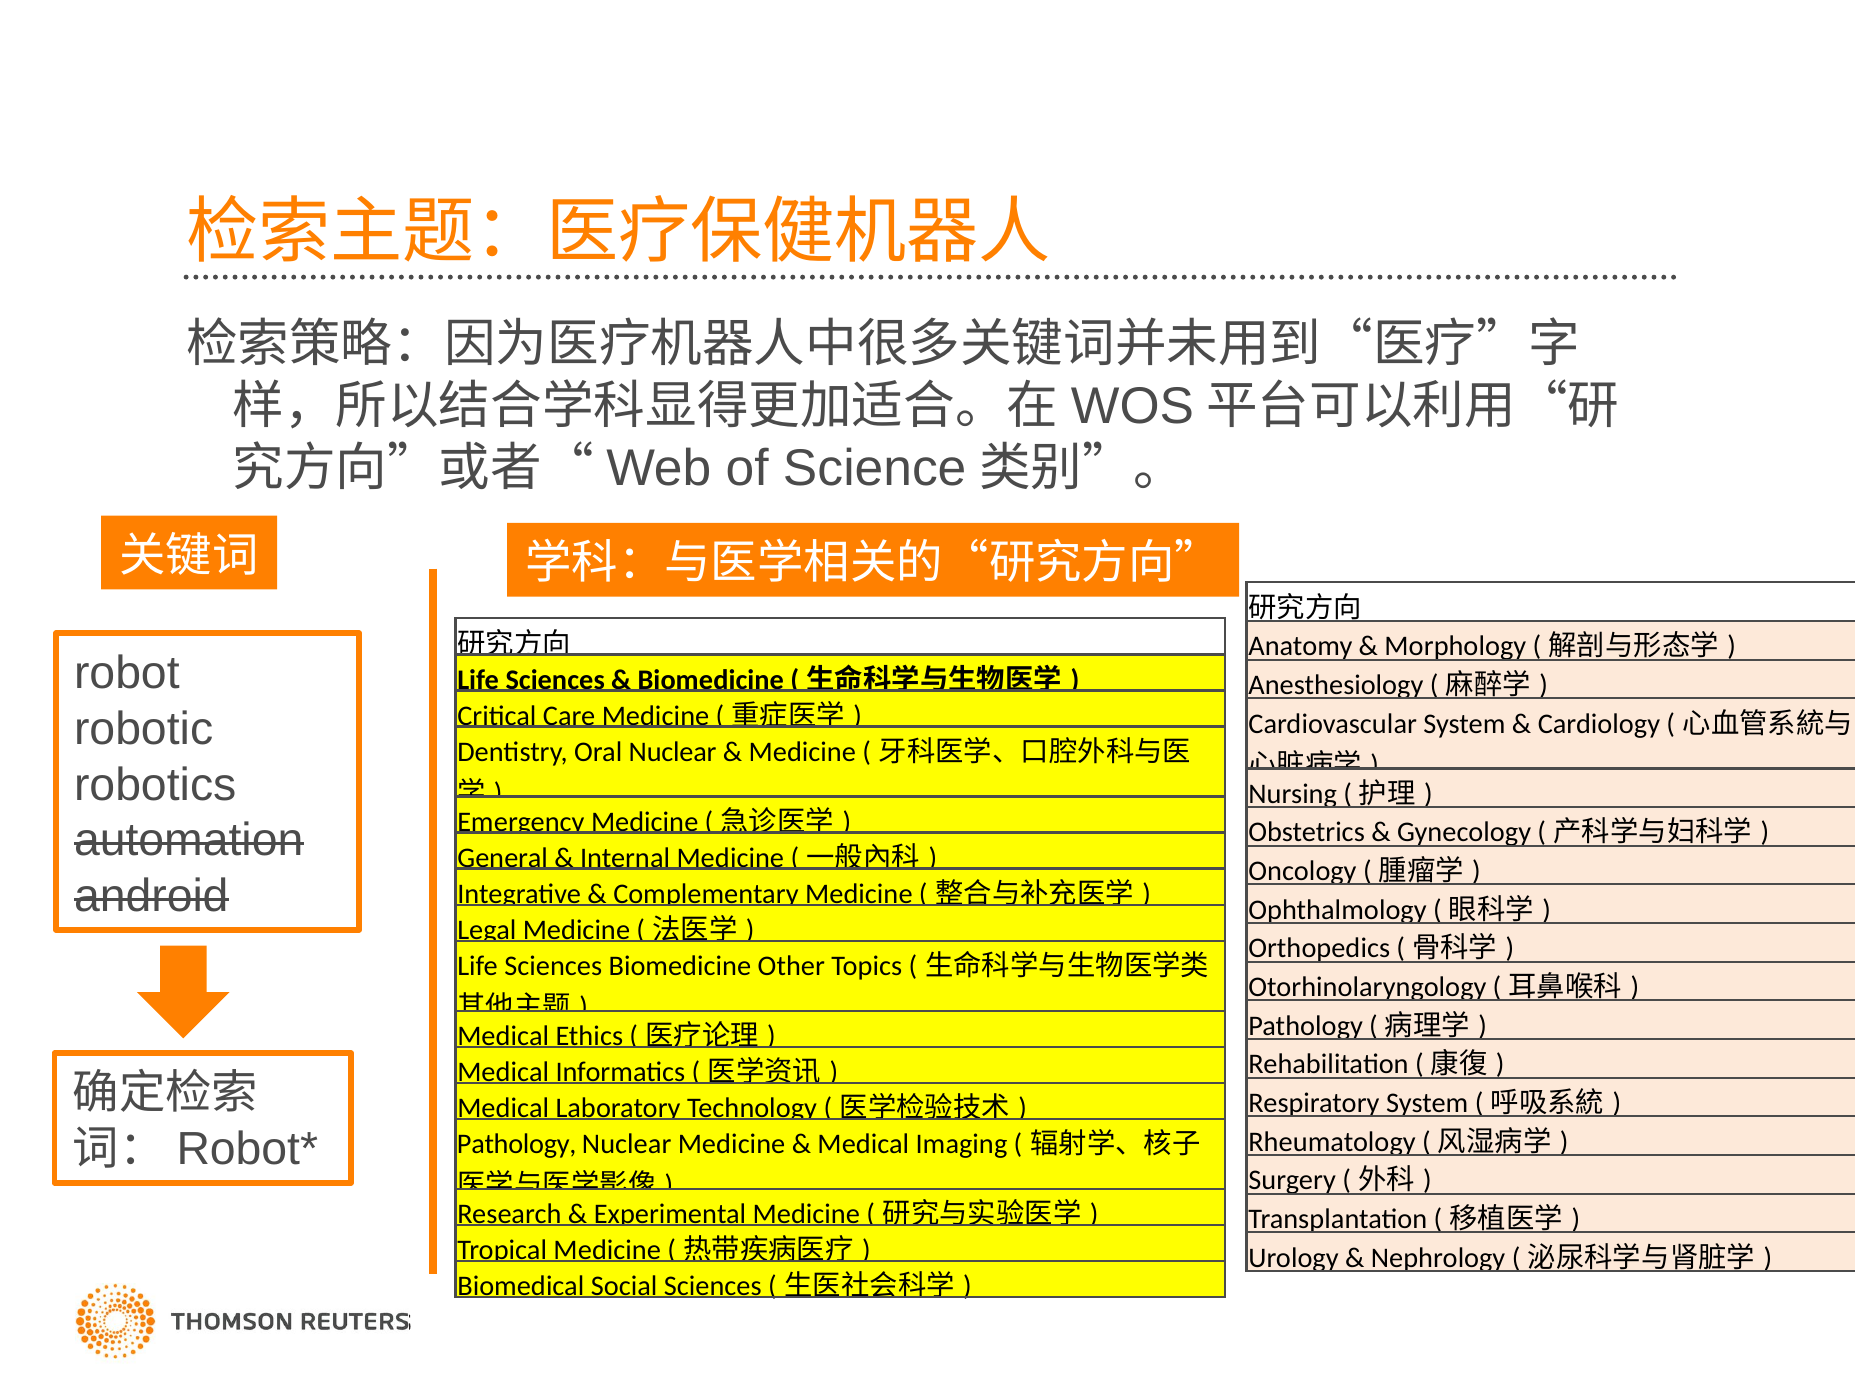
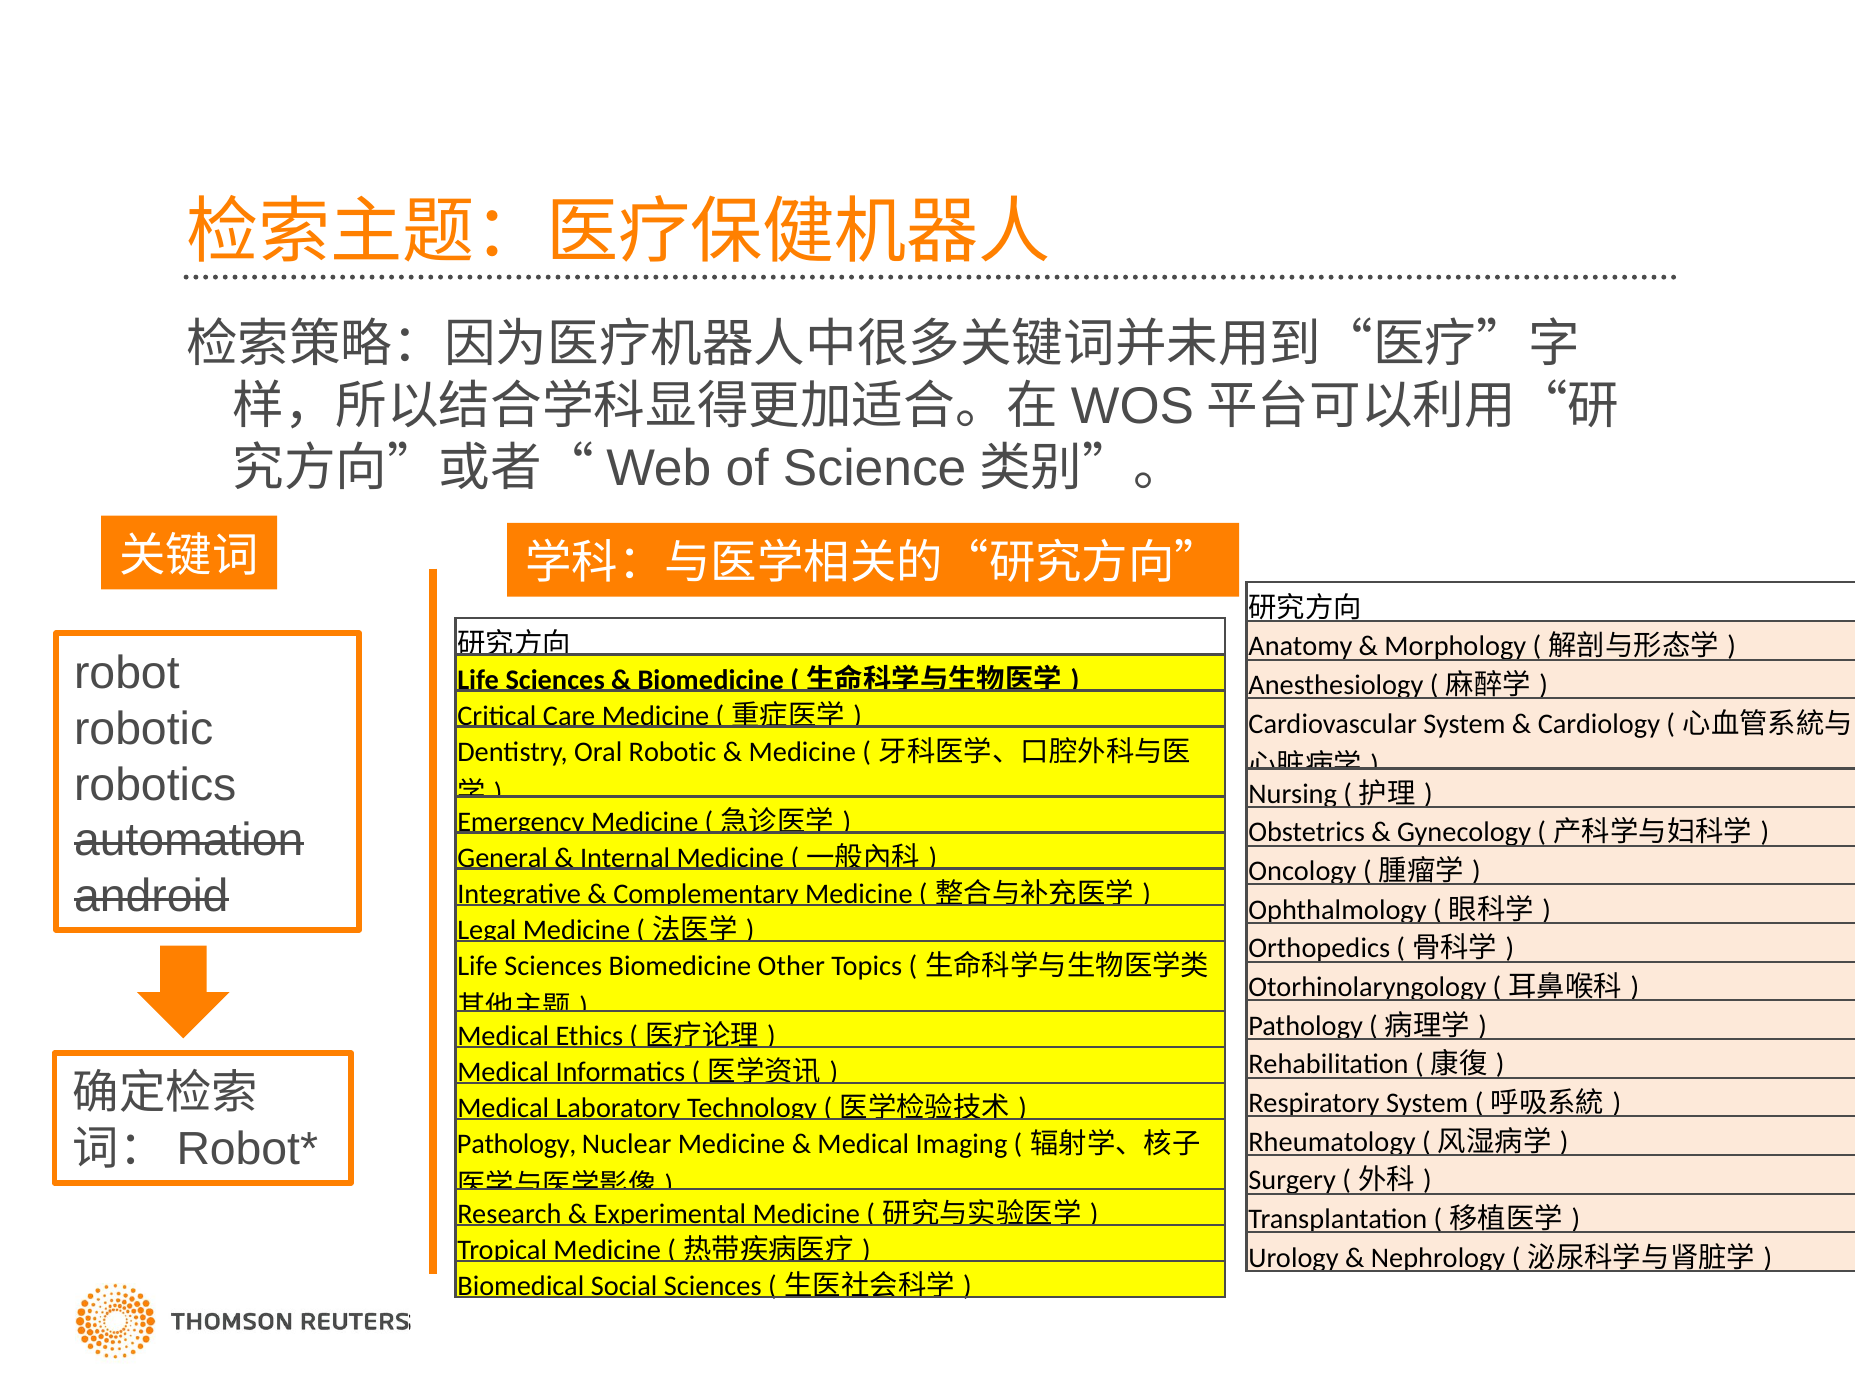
Oral Nuclear: Nuclear -> Robotic
